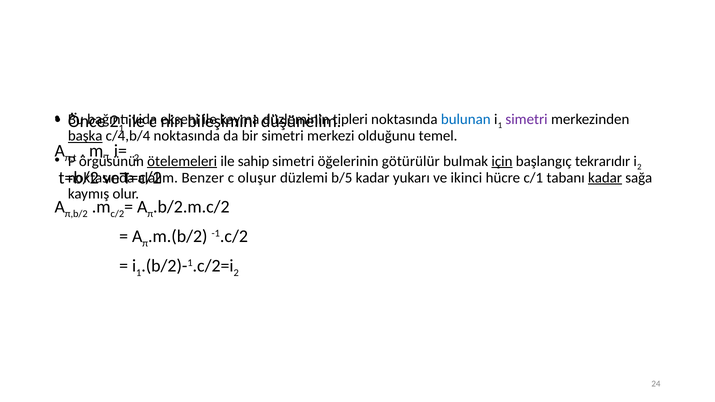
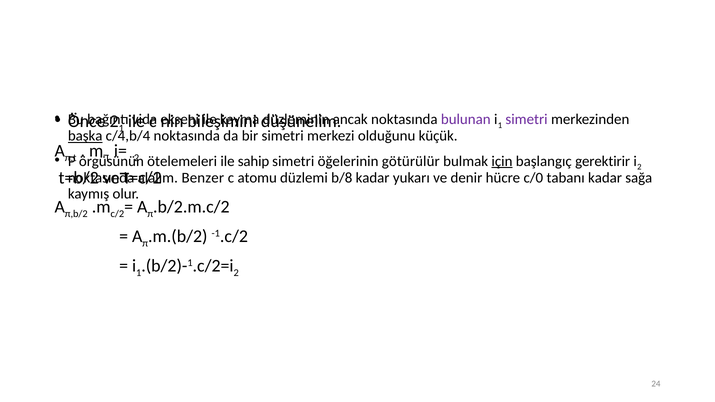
tipleri: tipleri -> ancak
bulunan colour: blue -> purple
temel: temel -> küçük
ötelemeleri underline: present -> none
tekrarıdır: tekrarıdır -> gerektirir
oluşur: oluşur -> atomu
b/5: b/5 -> b/8
ikinci: ikinci -> denir
c/1: c/1 -> c/0
kadar at (605, 178) underline: present -> none
